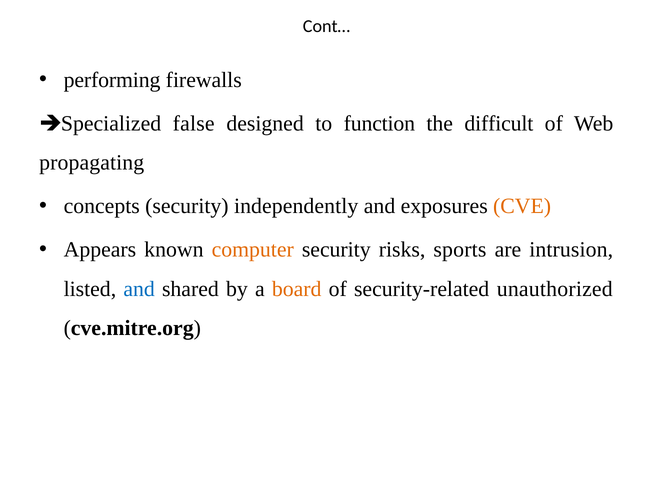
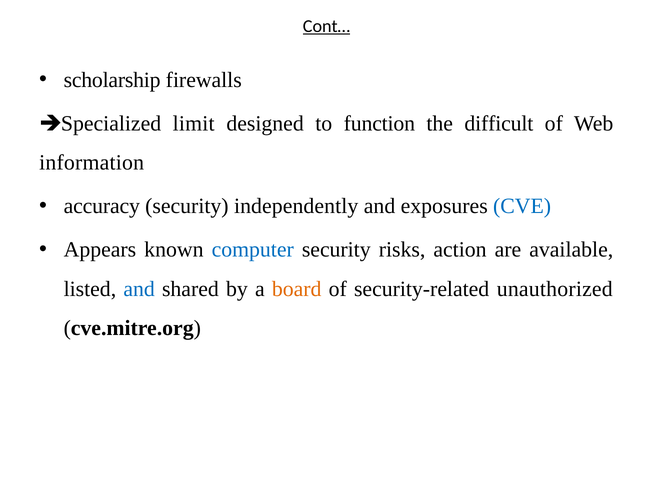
Cont… underline: none -> present
performing: performing -> scholarship
false: false -> limit
propagating: propagating -> information
concepts: concepts -> accuracy
CVE colour: orange -> blue
computer colour: orange -> blue
sports: sports -> action
intrusion: intrusion -> available
